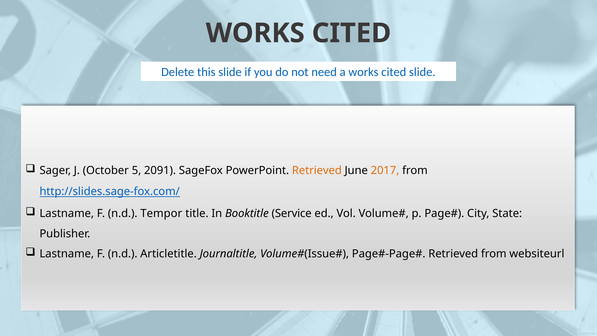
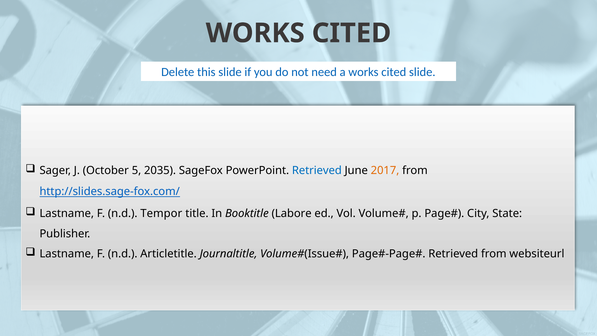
2091: 2091 -> 2035
Retrieved at (317, 170) colour: orange -> blue
Service: Service -> Labore
